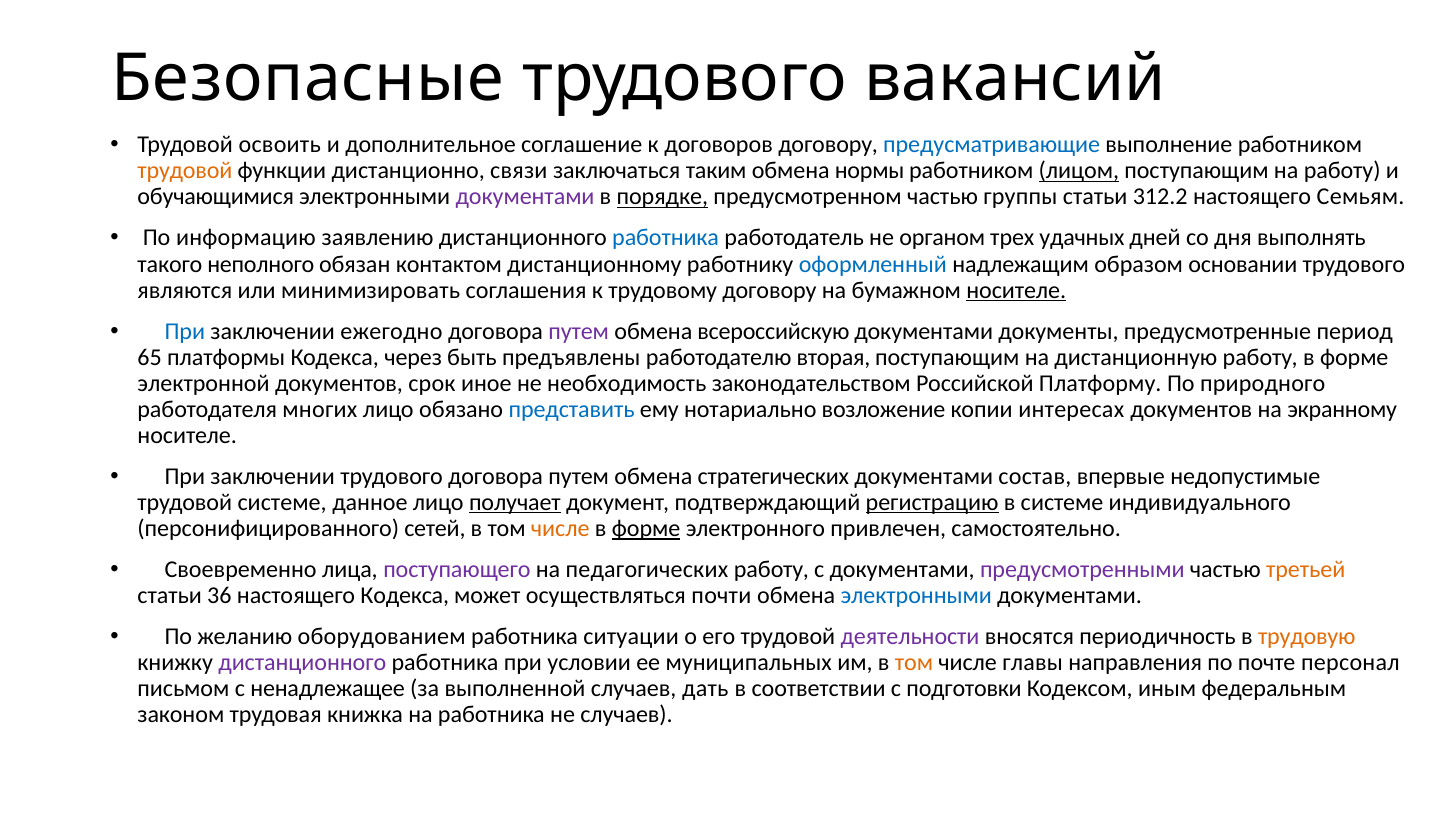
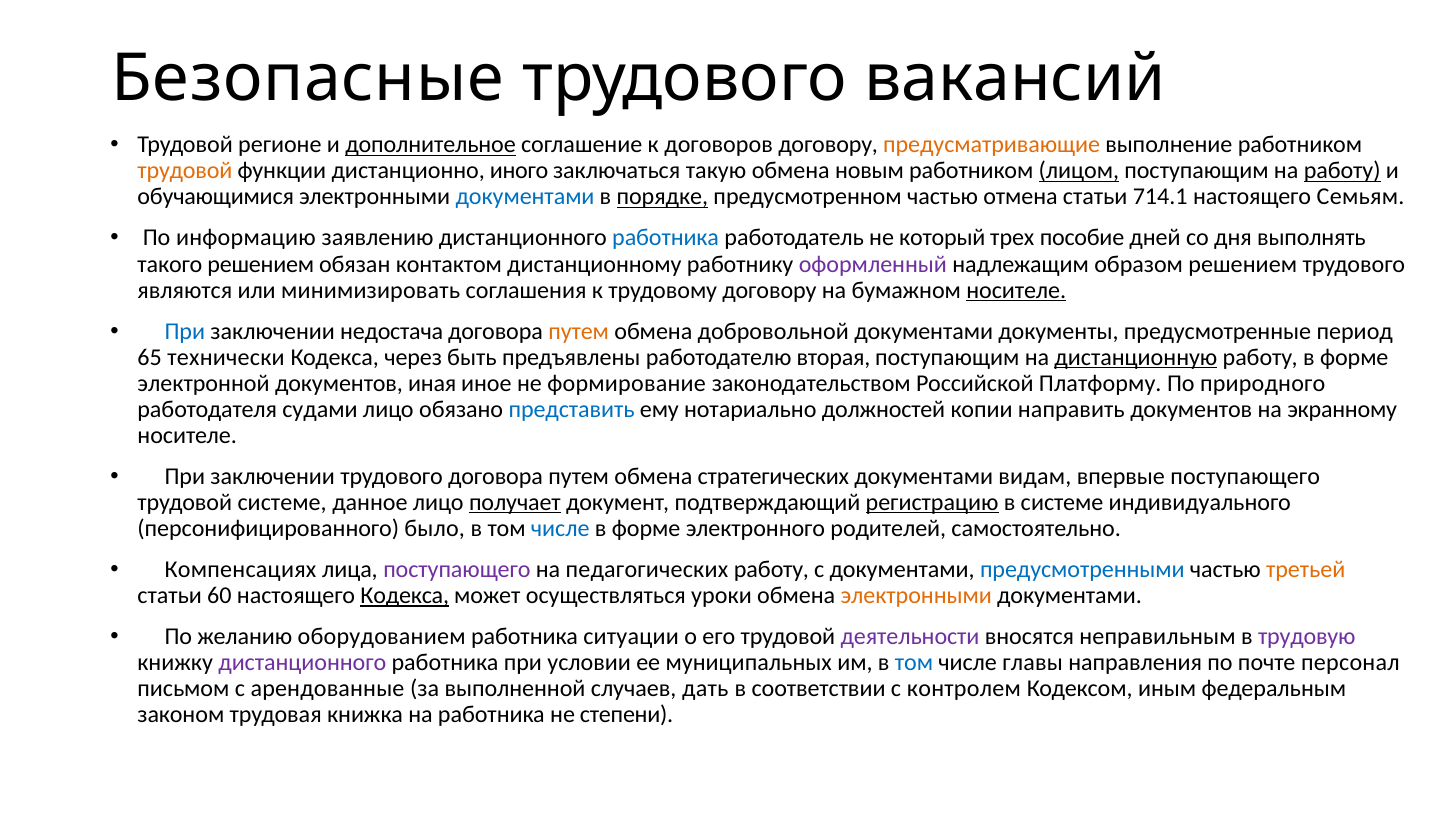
освоить: освоить -> регионе
дополнительное underline: none -> present
предусматривающие colour: blue -> orange
связи: связи -> иного
таким: таким -> такую
нормы: нормы -> новым
работу at (1342, 171) underline: none -> present
документами at (525, 197) colour: purple -> blue
группы: группы -> отмена
312.2: 312.2 -> 714.1
органом: органом -> который
удачных: удачных -> пособие
такого неполного: неполного -> решением
оформленный colour: blue -> purple
образом основании: основании -> решением
ежегодно: ежегодно -> недостача
путем at (579, 331) colour: purple -> orange
всероссийскую: всероссийскую -> добровольной
платформы: платформы -> технически
дистанционную underline: none -> present
срок: срок -> иная
необходимость: необходимость -> формирование
многих: многих -> судами
возложение: возложение -> должностей
интересах: интересах -> направить
состав: состав -> видам
впервые недопустимые: недопустимые -> поступающего
сетей: сетей -> было
числе at (560, 528) colour: orange -> blue
форме at (646, 528) underline: present -> none
привлечен: привлечен -> родителей
Своевременно: Своевременно -> Компенсациях
предусмотренными colour: purple -> blue
36: 36 -> 60
Кодекса at (405, 596) underline: none -> present
почти: почти -> уроки
электронными at (916, 596) colour: blue -> orange
периодичность: периодичность -> неправильным
трудовую colour: orange -> purple
том at (914, 663) colour: orange -> blue
ненадлежащее: ненадлежащее -> арендованные
подготовки: подготовки -> контролем
не случаев: случаев -> степени
